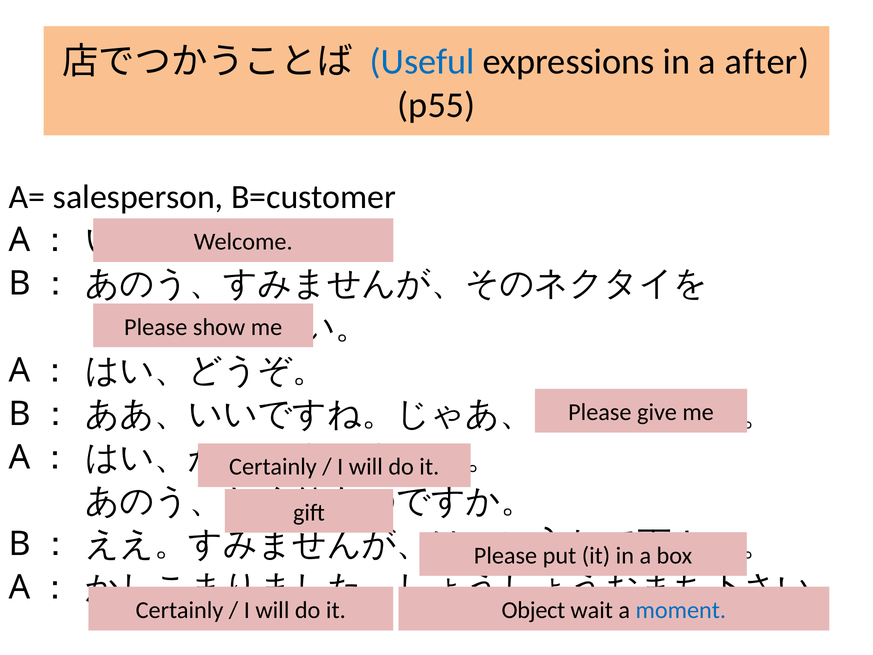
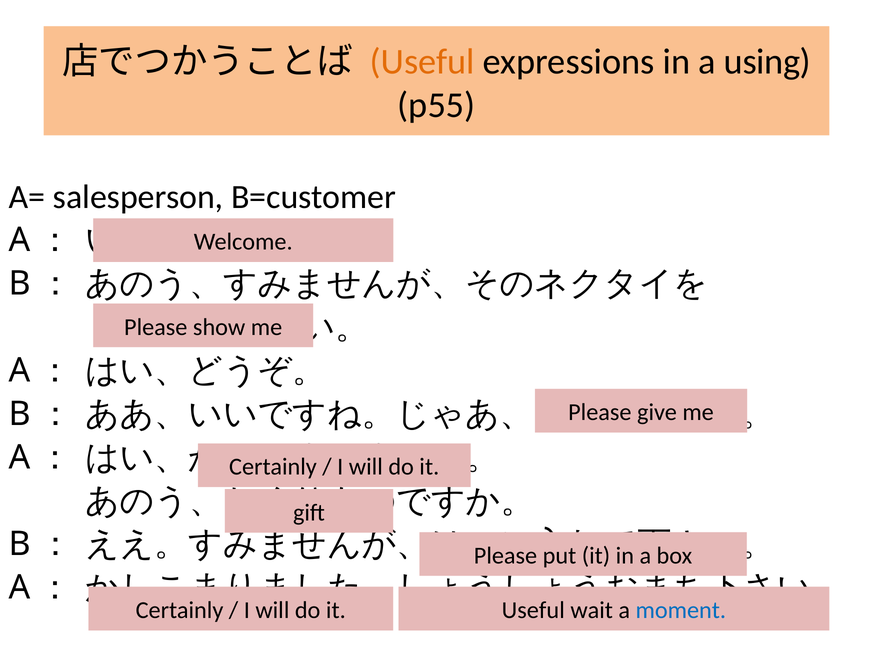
Useful at (422, 61) colour: blue -> orange
after: after -> using
it Object: Object -> Useful
